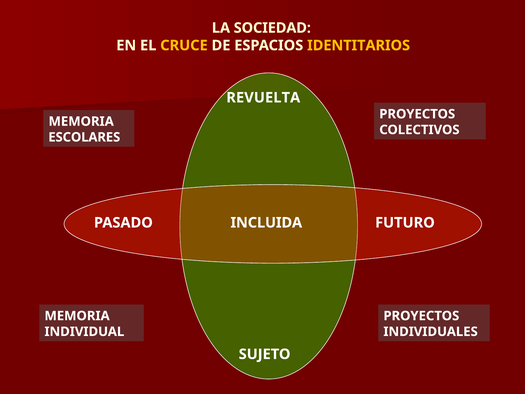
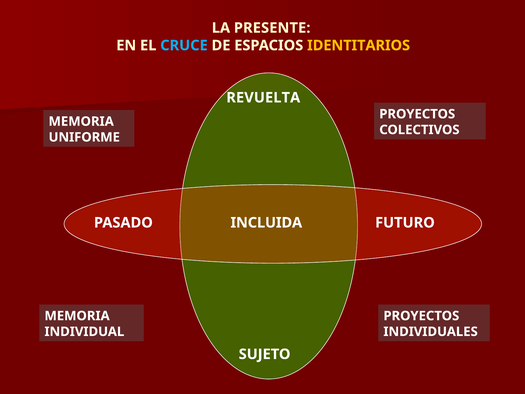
SOCIEDAD: SOCIEDAD -> PRESENTE
CRUCE colour: yellow -> light blue
ESCOLARES: ESCOLARES -> UNIFORME
